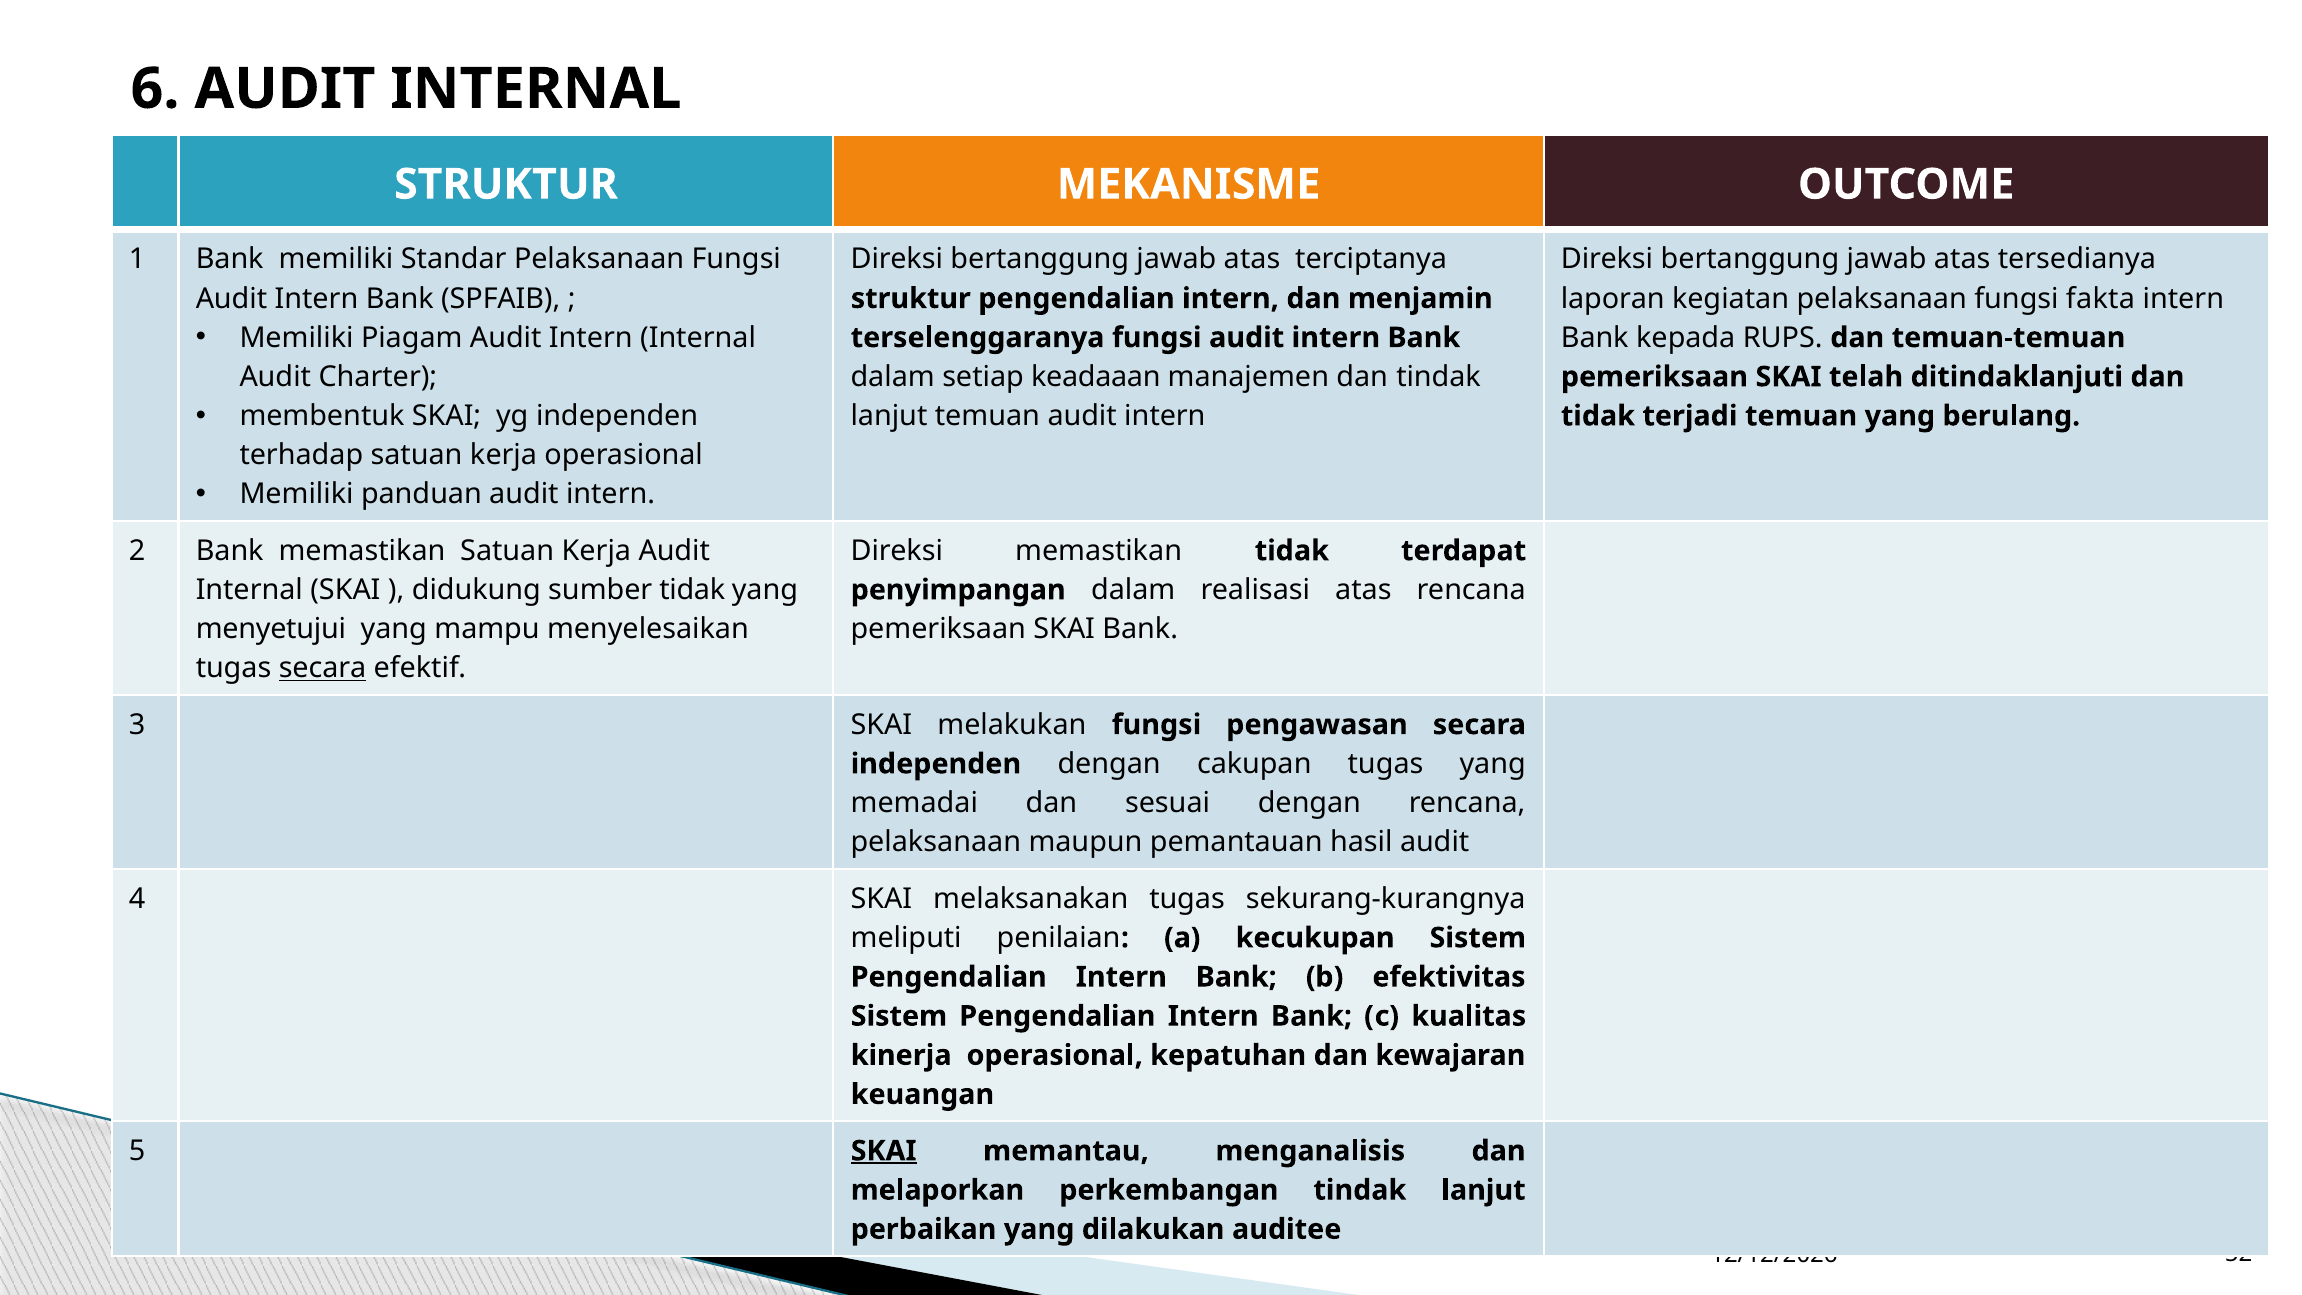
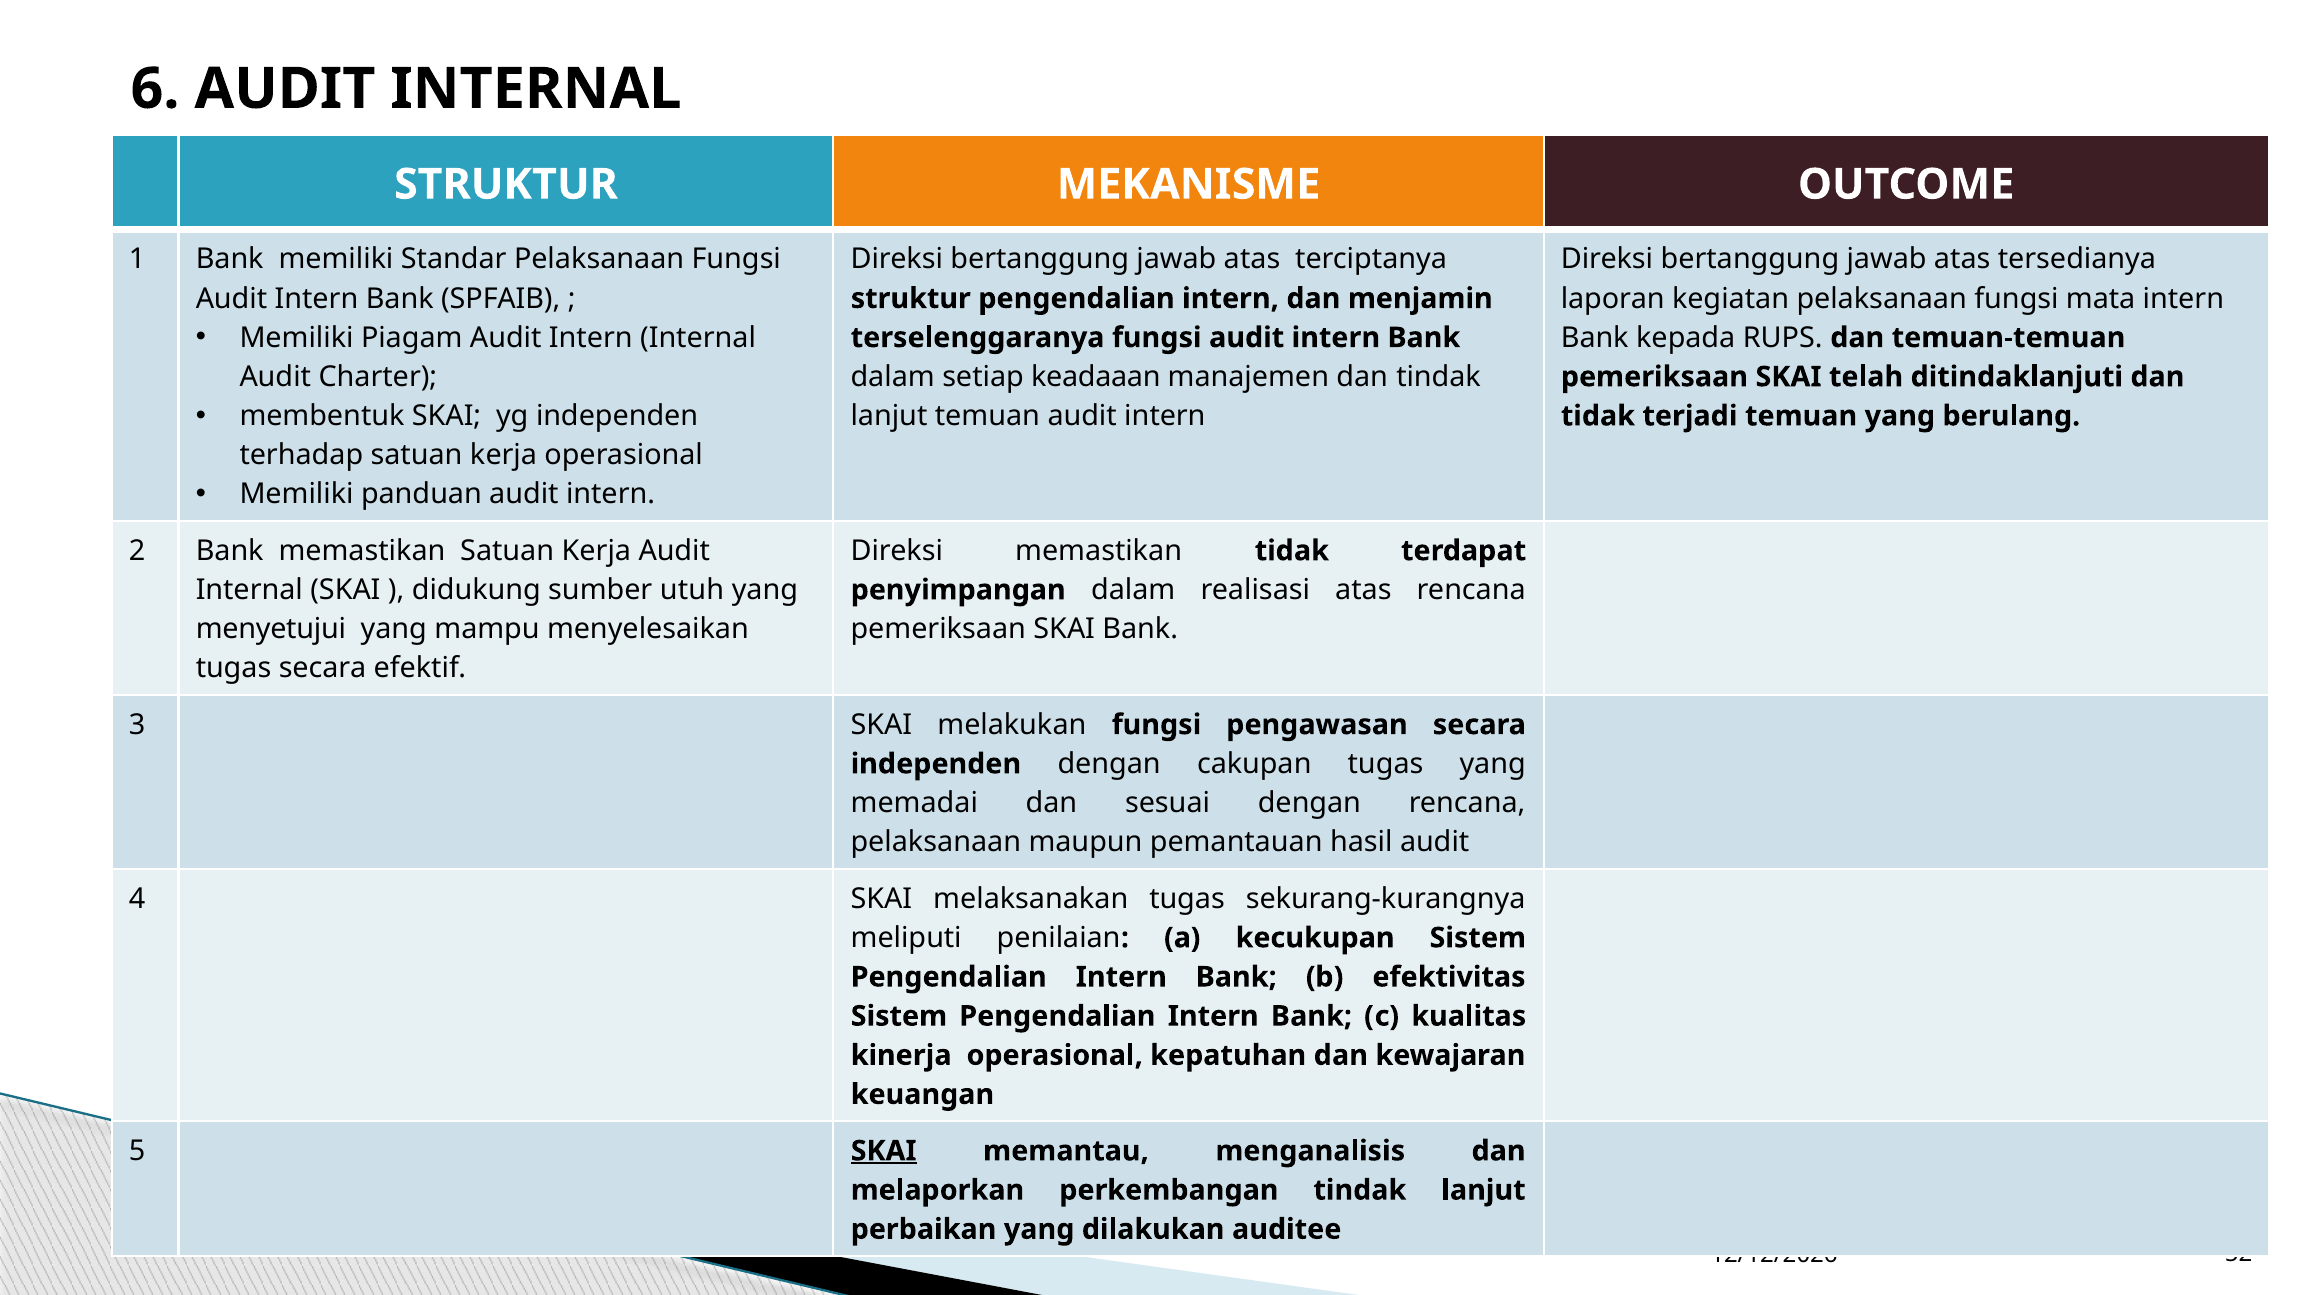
fakta: fakta -> mata
sumber tidak: tidak -> utuh
secara at (323, 668) underline: present -> none
